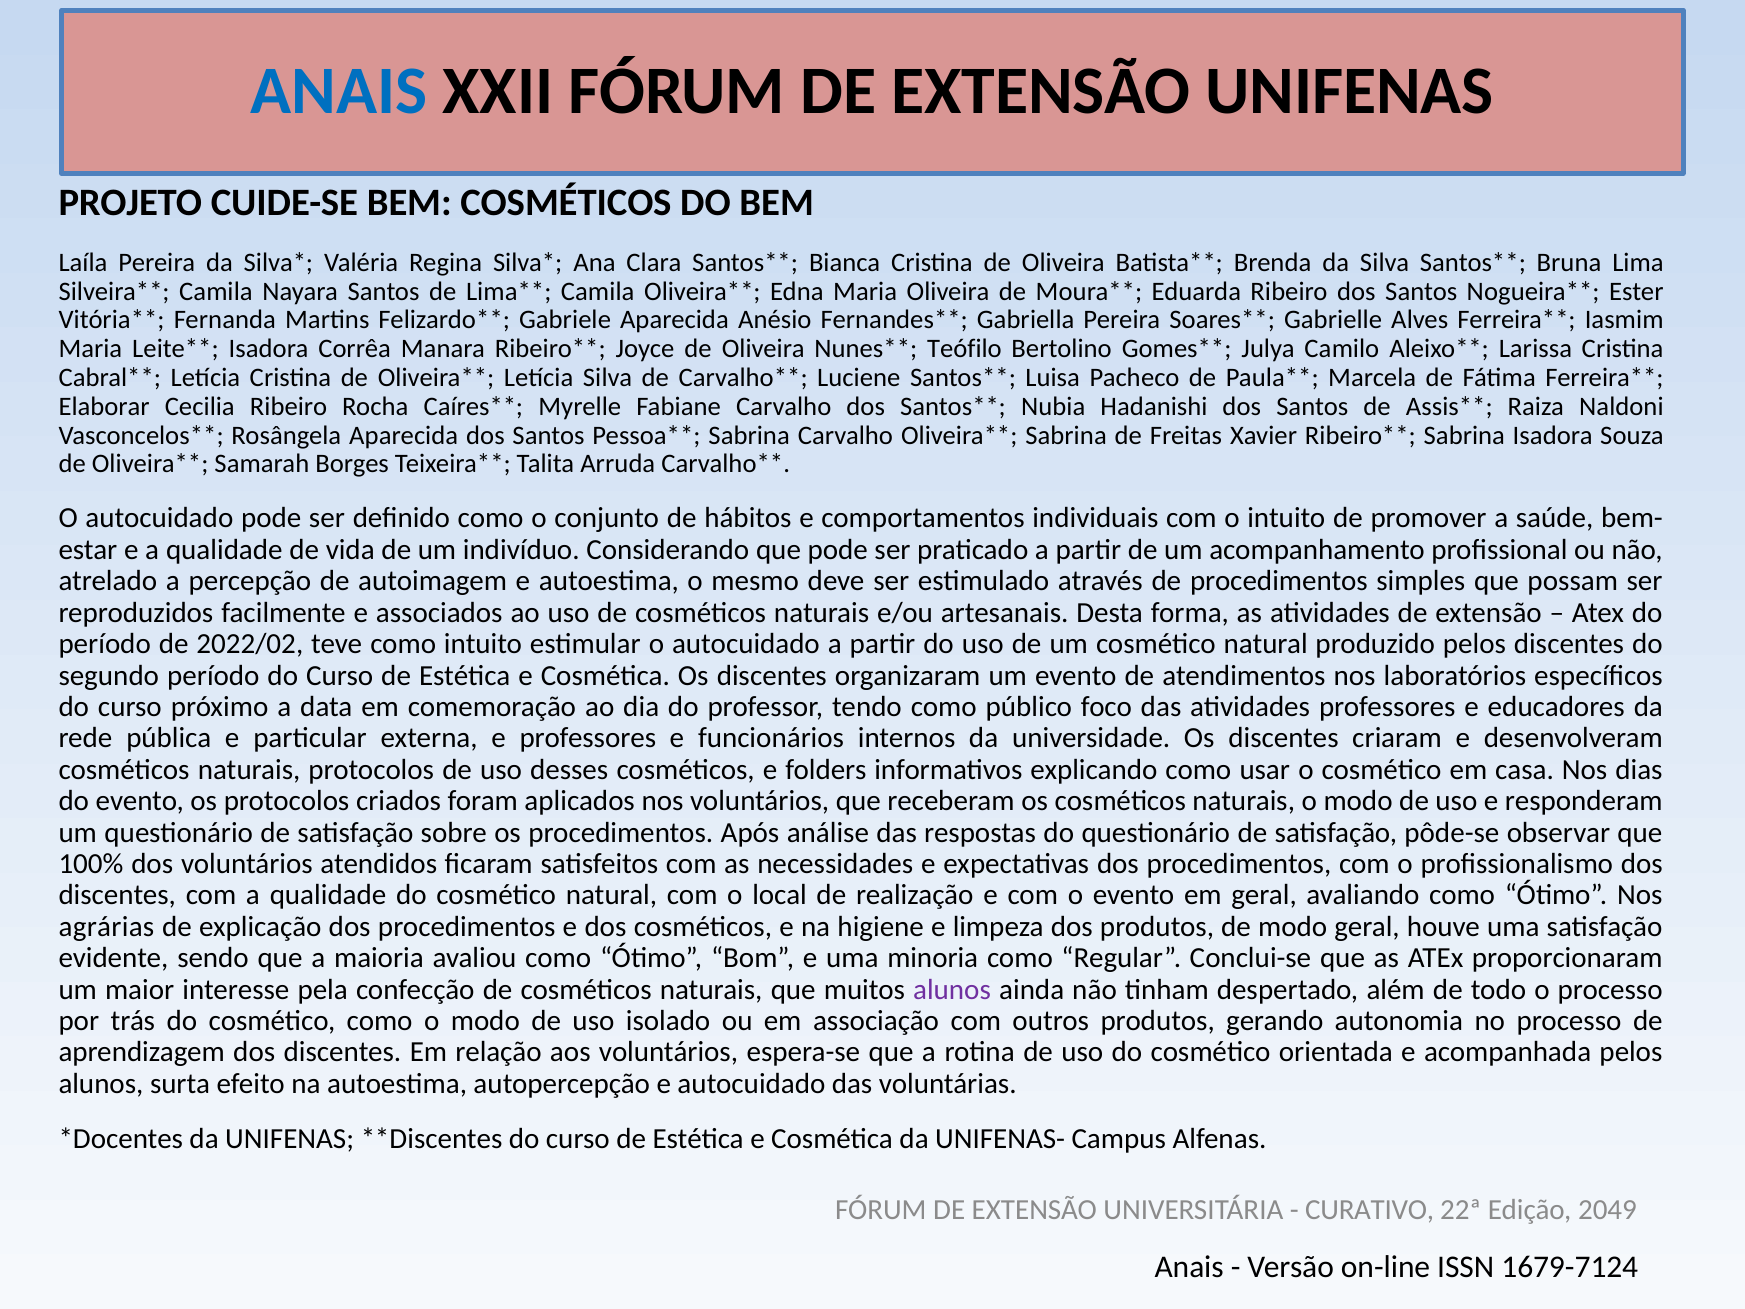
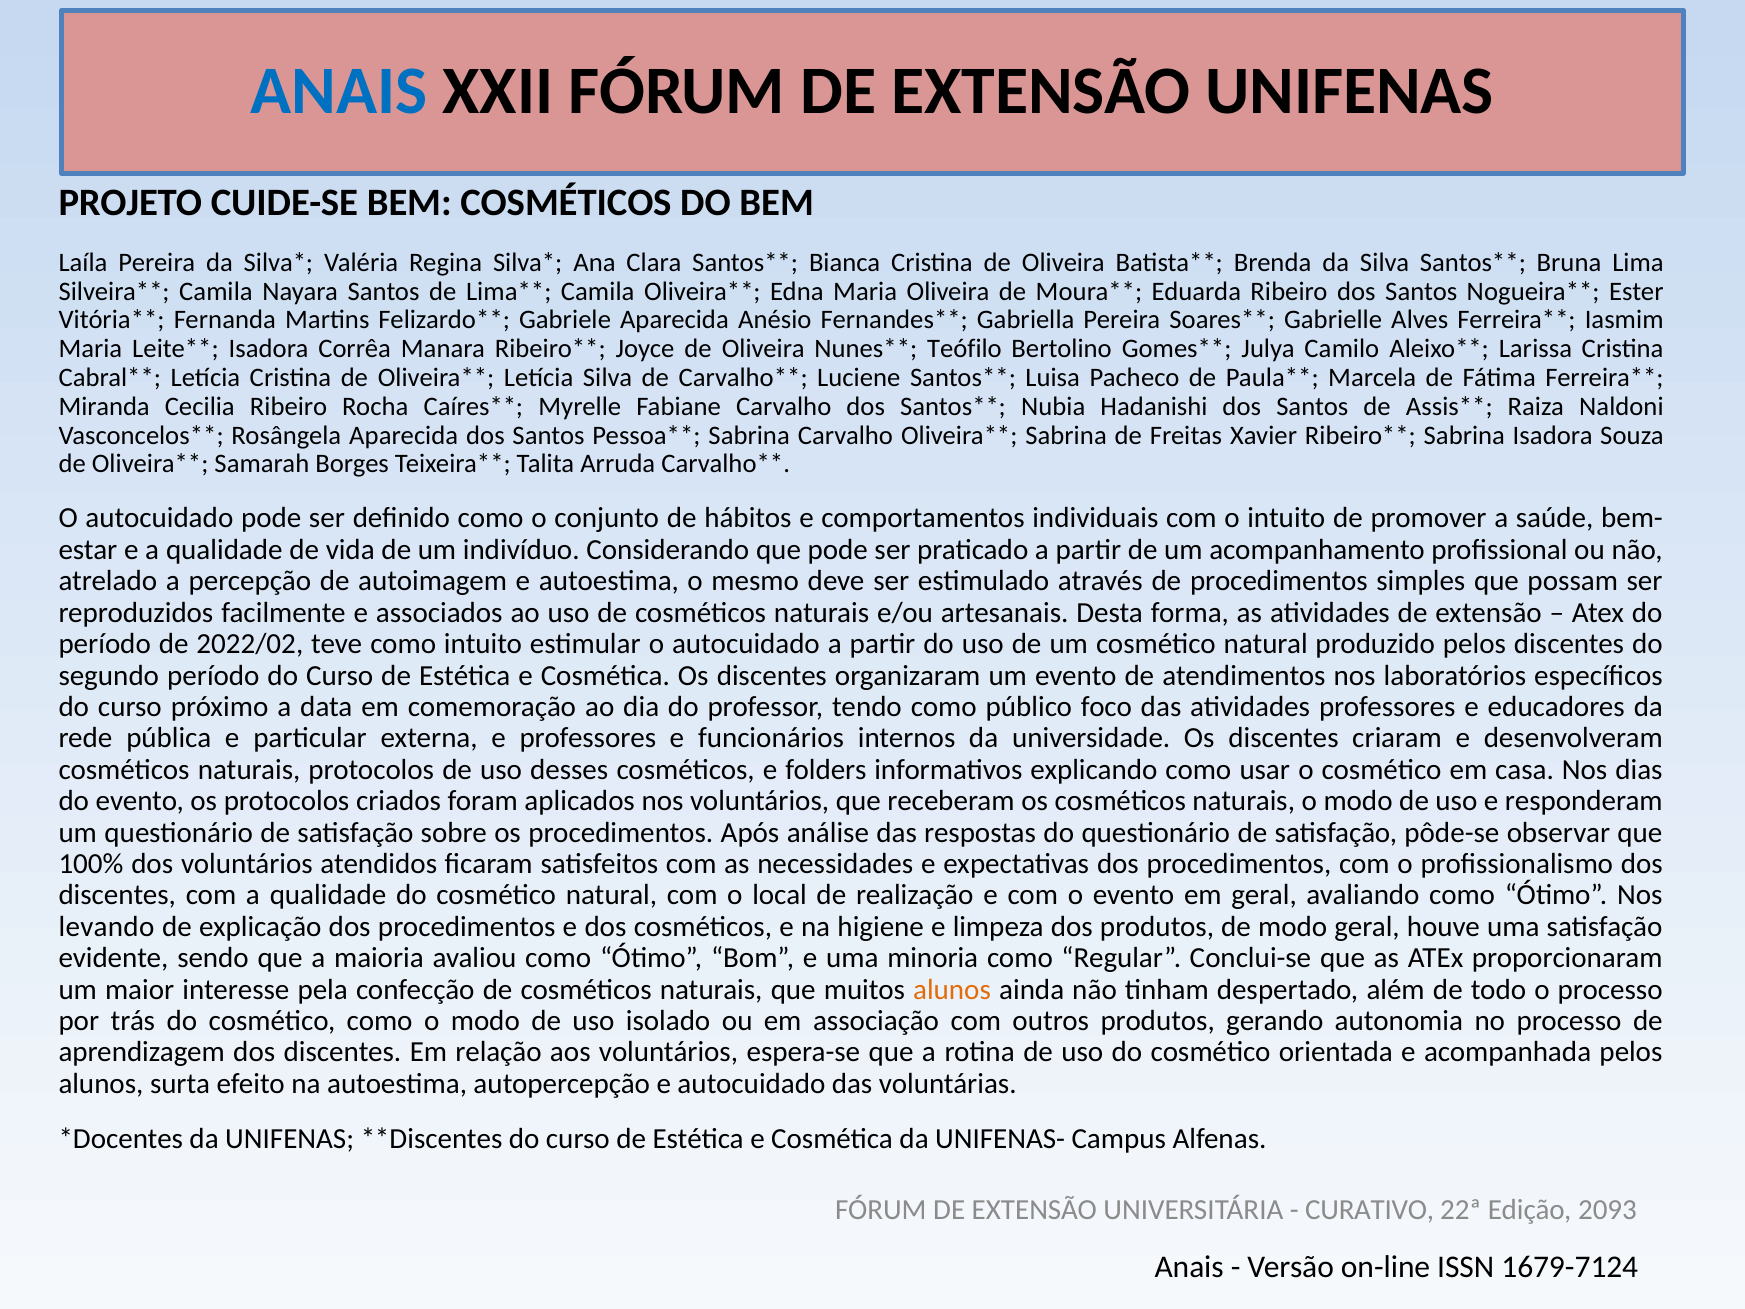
Elaborar: Elaborar -> Miranda
agrárias: agrárias -> levando
alunos at (952, 989) colour: purple -> orange
2049: 2049 -> 2093
